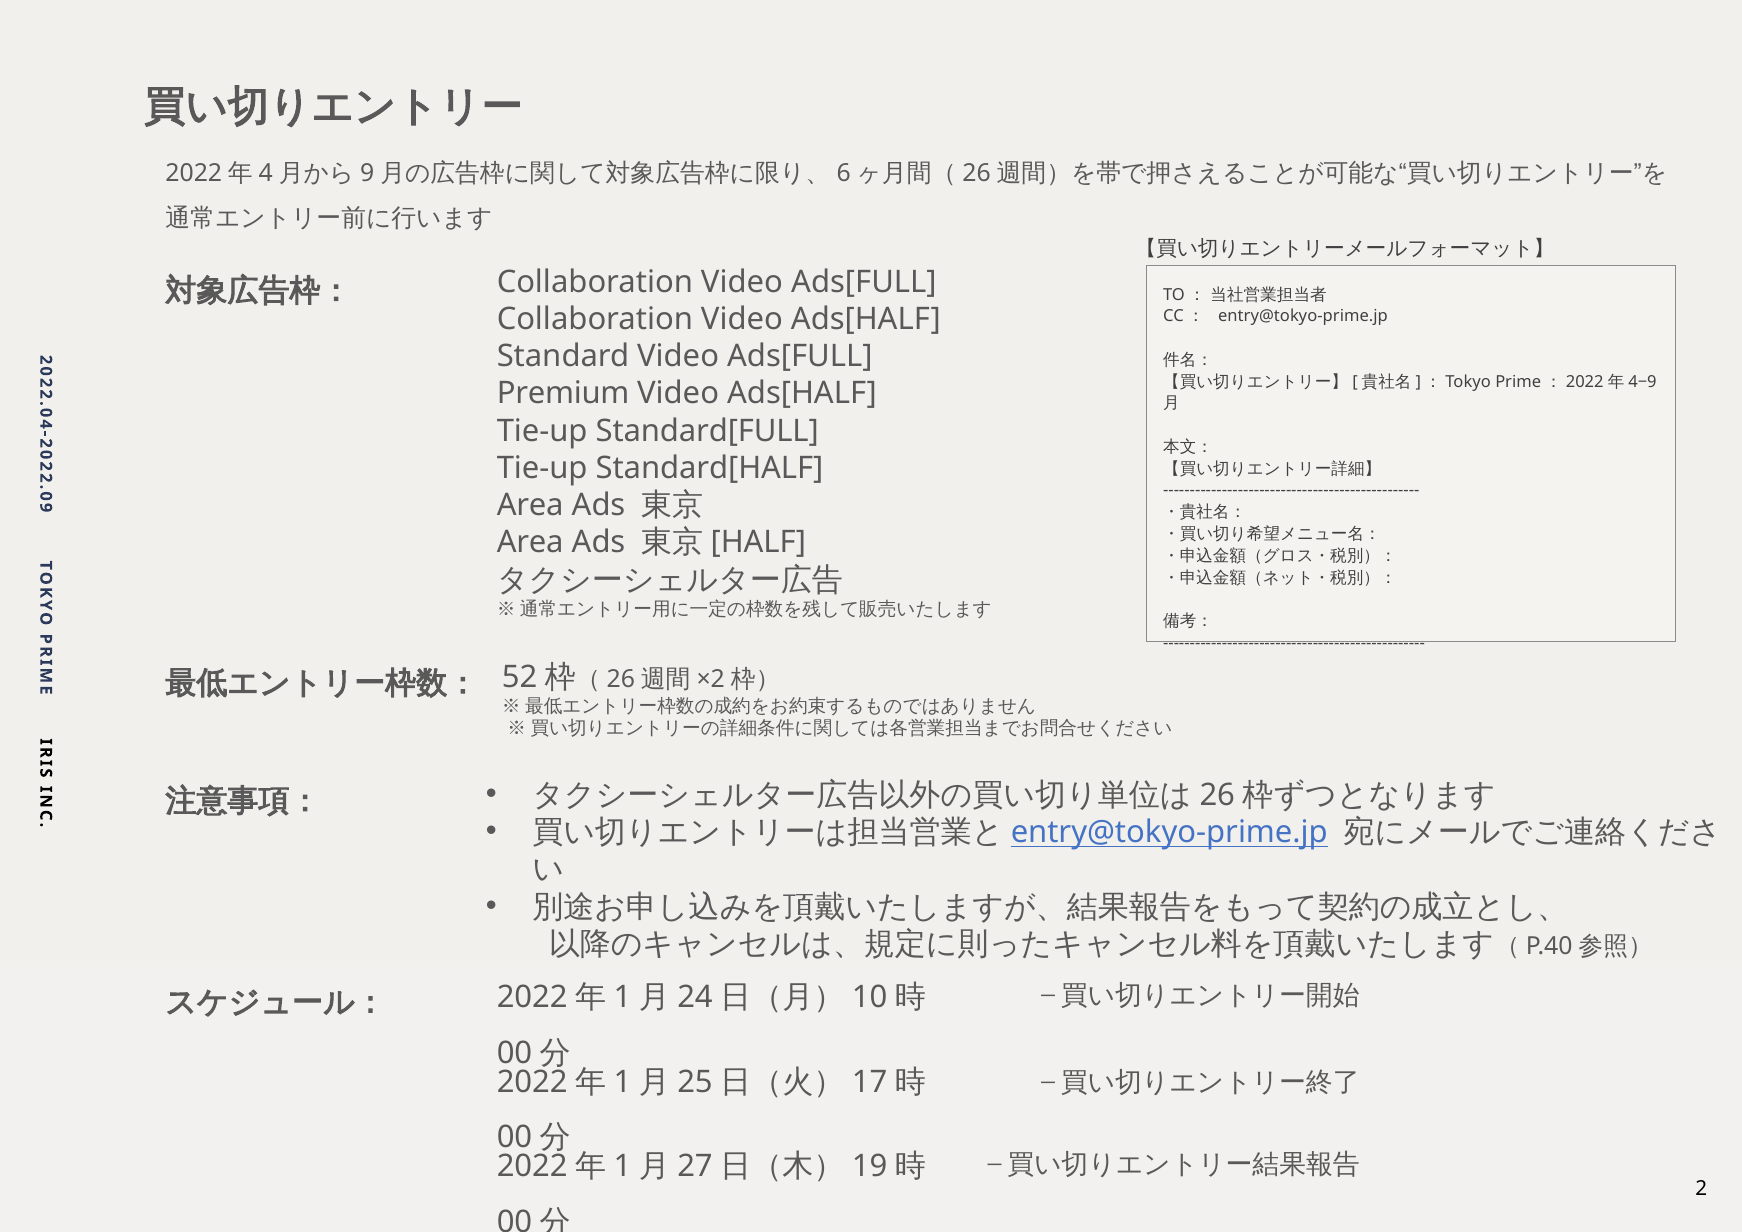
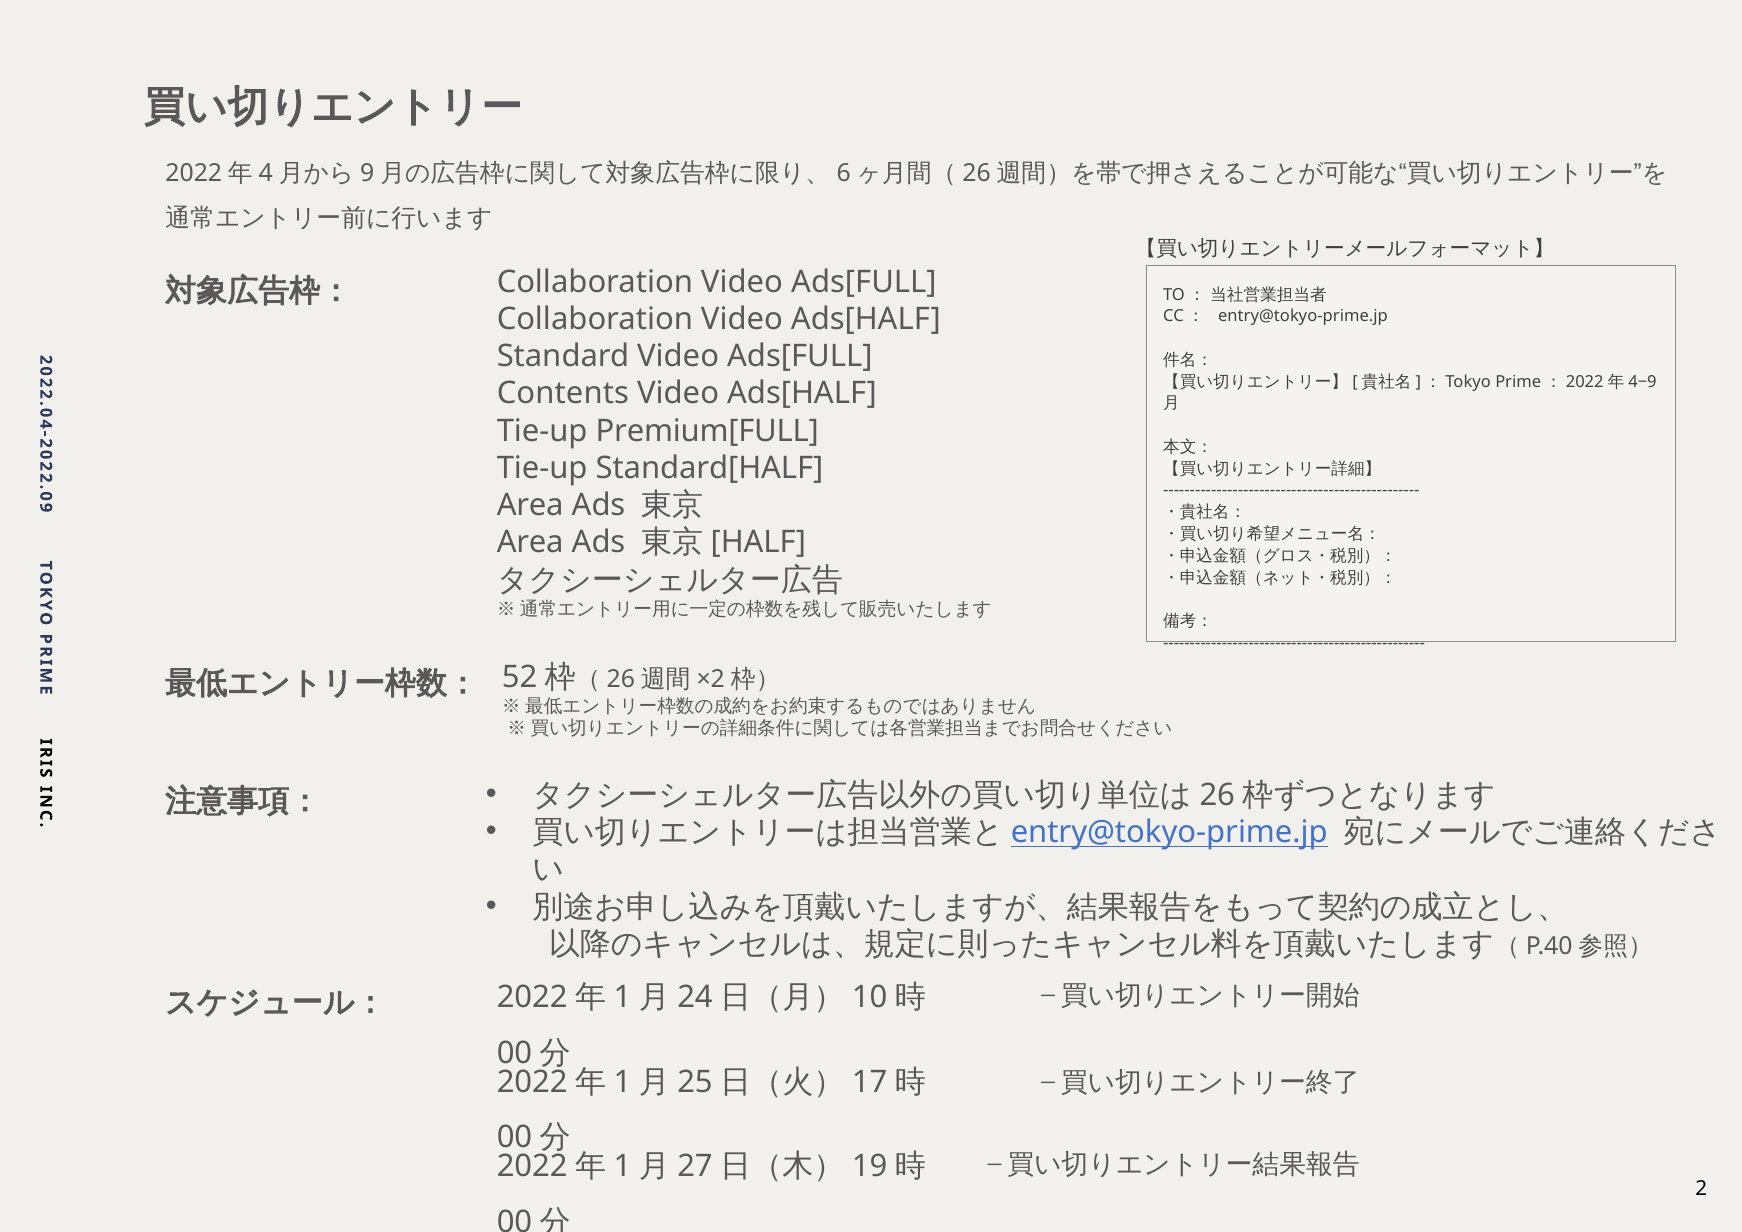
Premium: Premium -> Contents
Standard[FULL: Standard[FULL -> Premium[FULL
